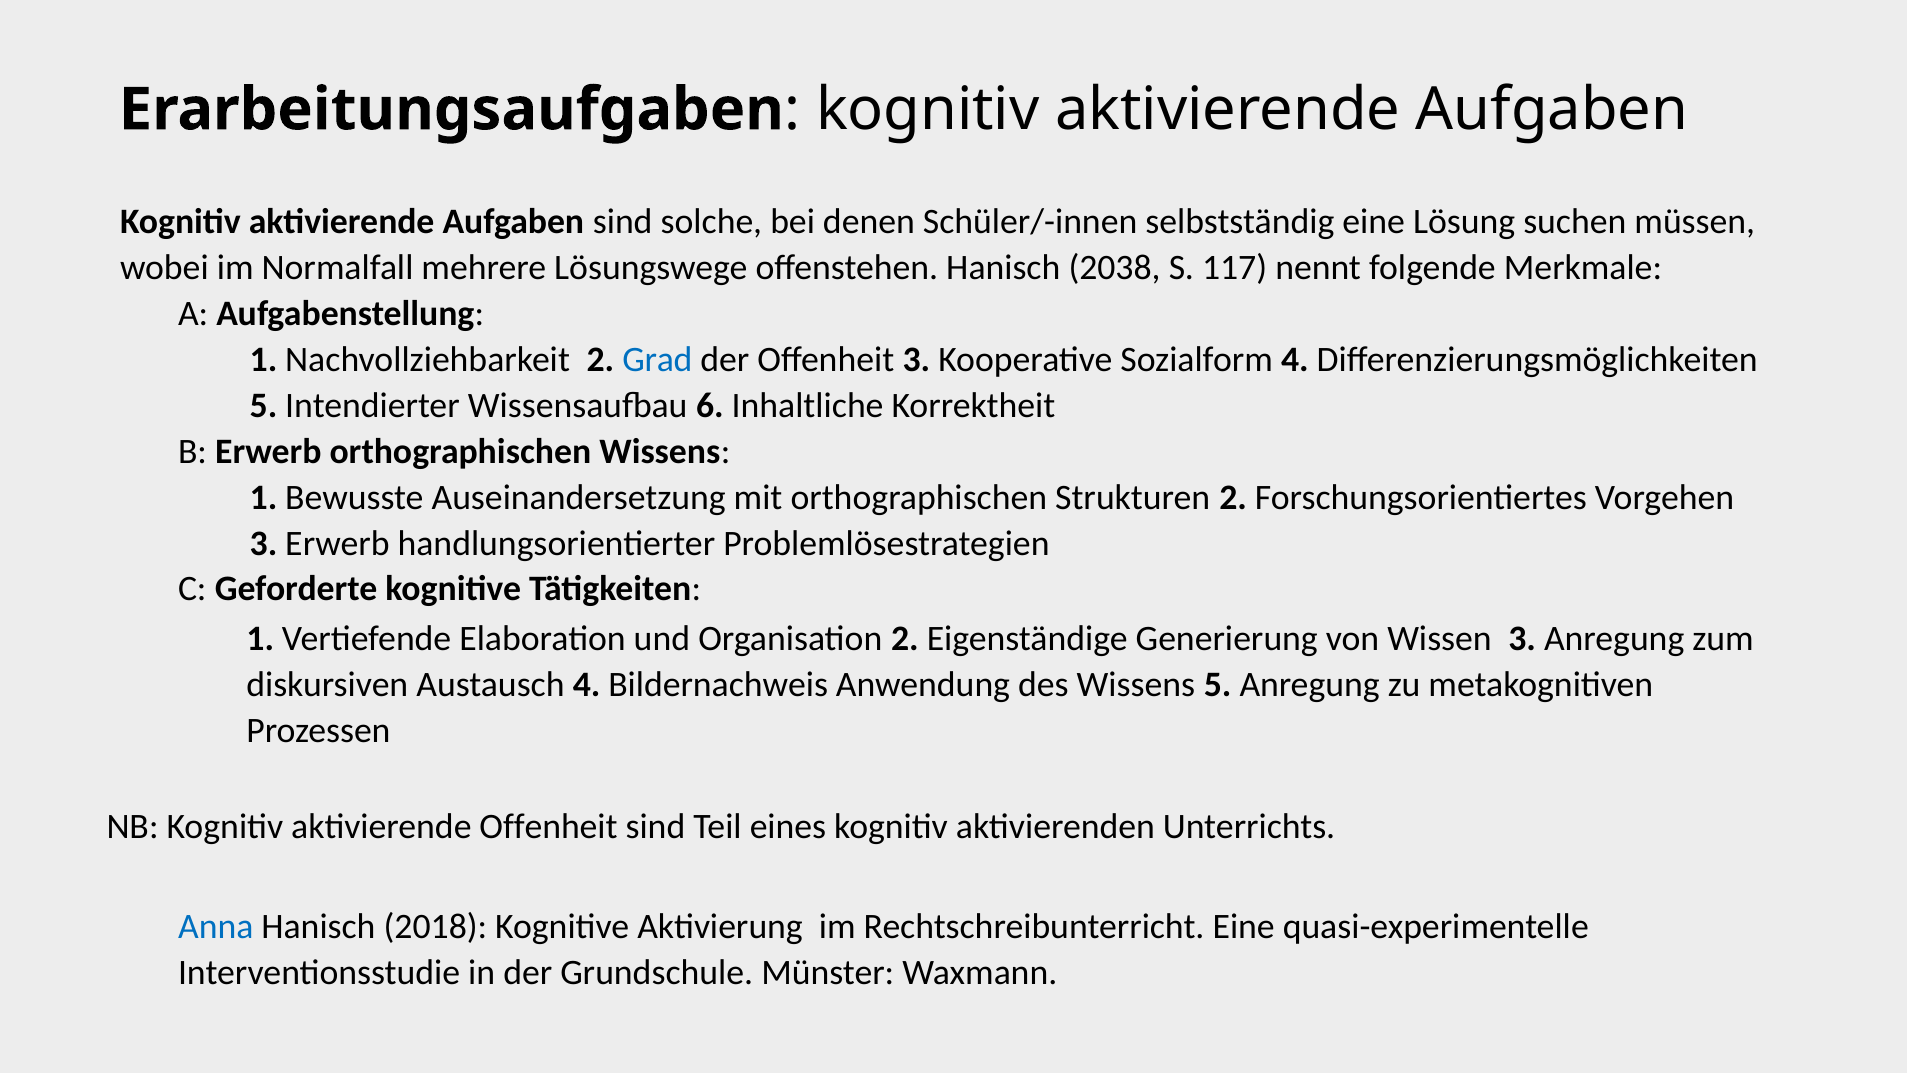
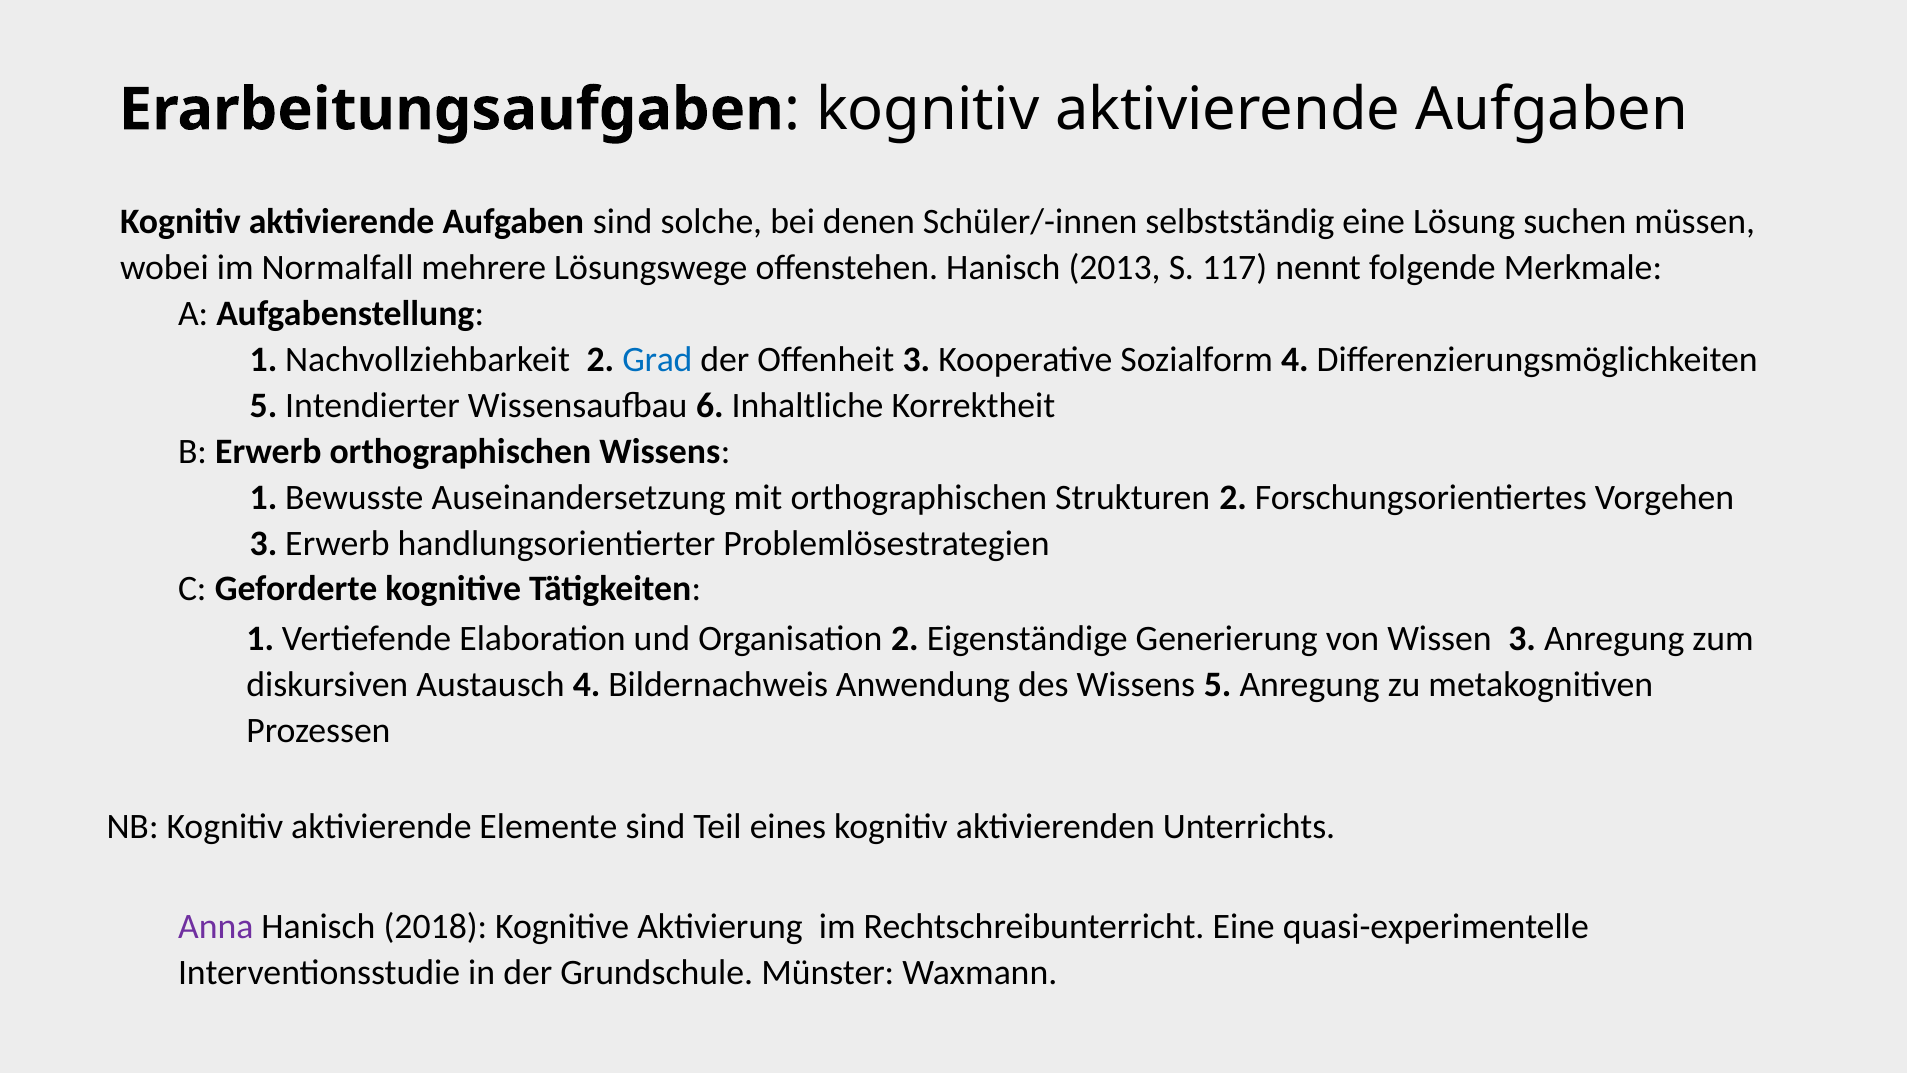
2038: 2038 -> 2013
aktivierende Offenheit: Offenheit -> Elemente
Anna colour: blue -> purple
